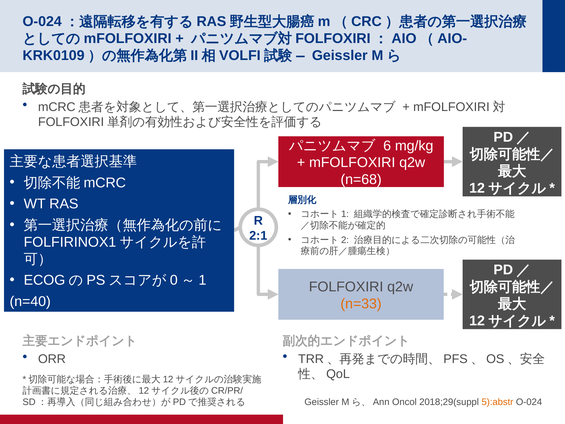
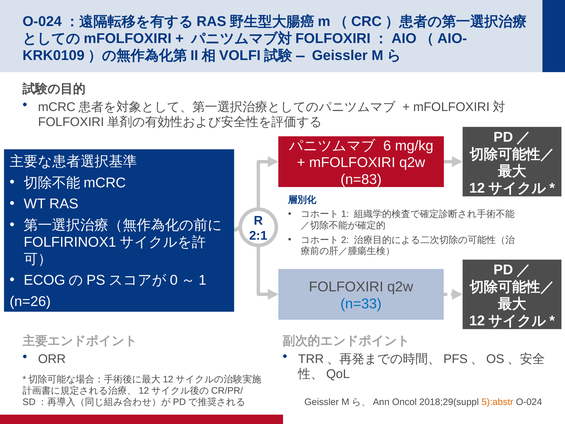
n=68: n=68 -> n=83
n=40: n=40 -> n=26
n=33 colour: orange -> blue
